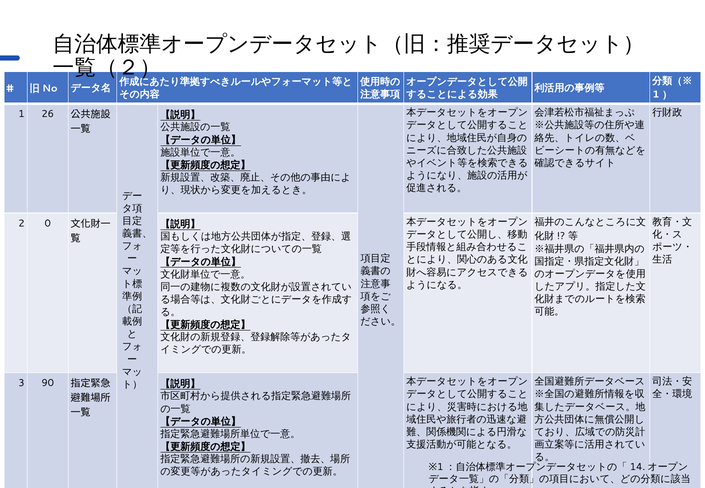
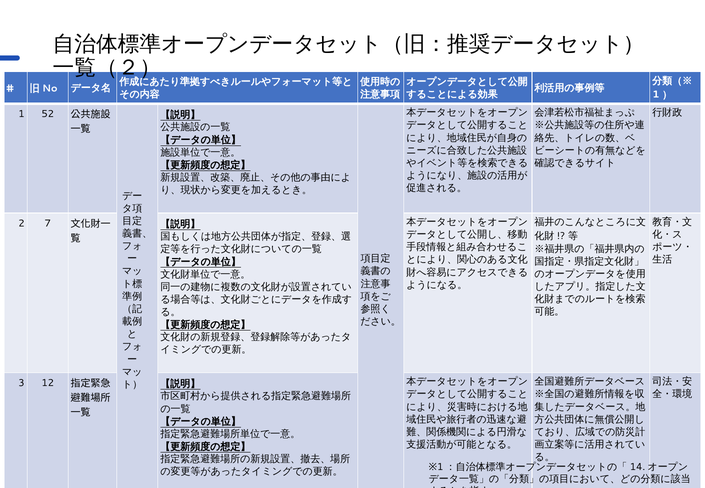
26: 26 -> 52
0: 0 -> 7
90: 90 -> 12
